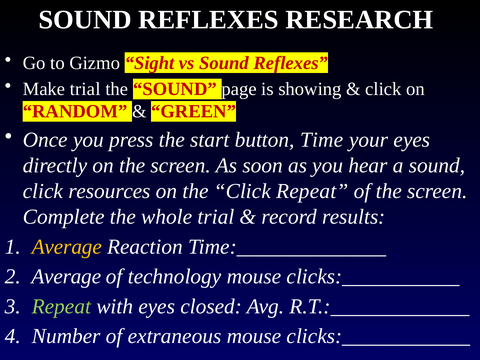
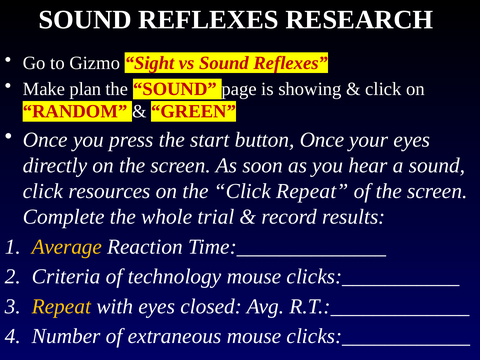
Make trial: trial -> plan
button Time: Time -> Once
Average at (66, 277): Average -> Criteria
Repeat at (61, 306) colour: light green -> yellow
